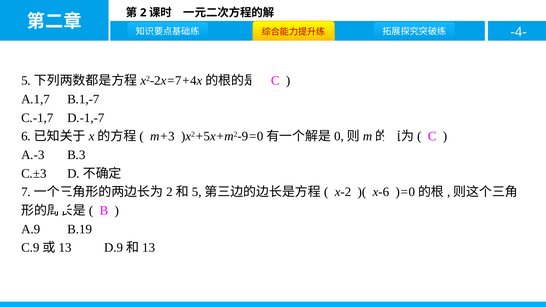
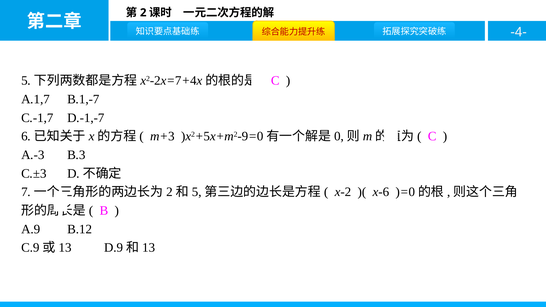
B.19: B.19 -> B.12
